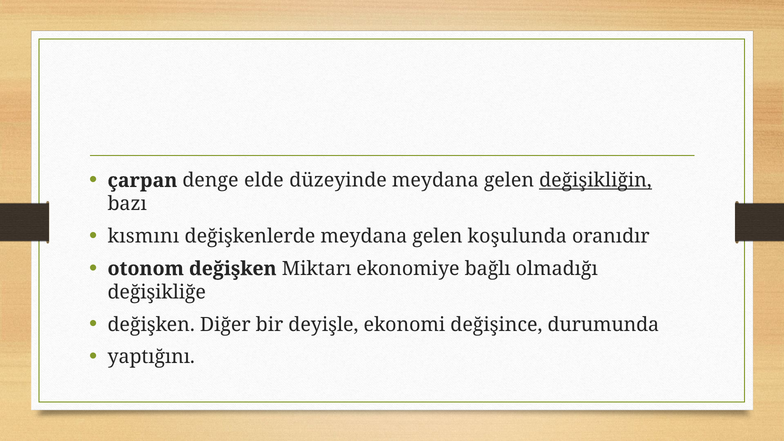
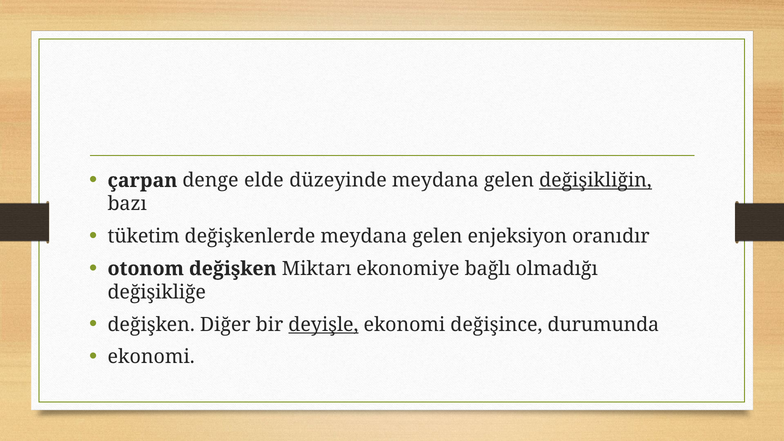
kısmını: kısmını -> tüketim
koşulunda: koşulunda -> enjeksiyon
deyişle underline: none -> present
yaptığını at (151, 357): yaptığını -> ekonomi
